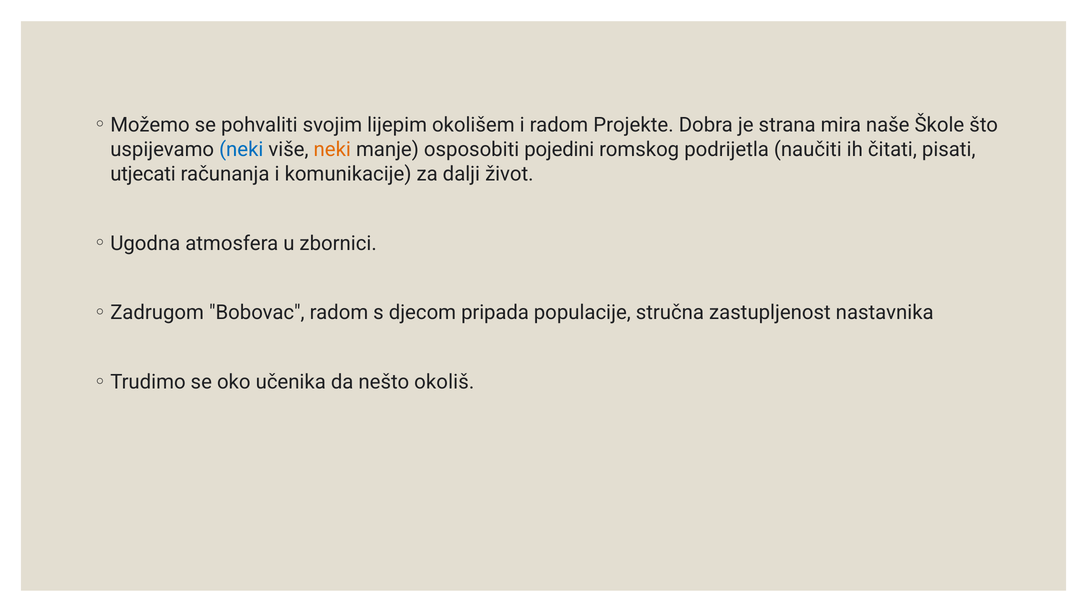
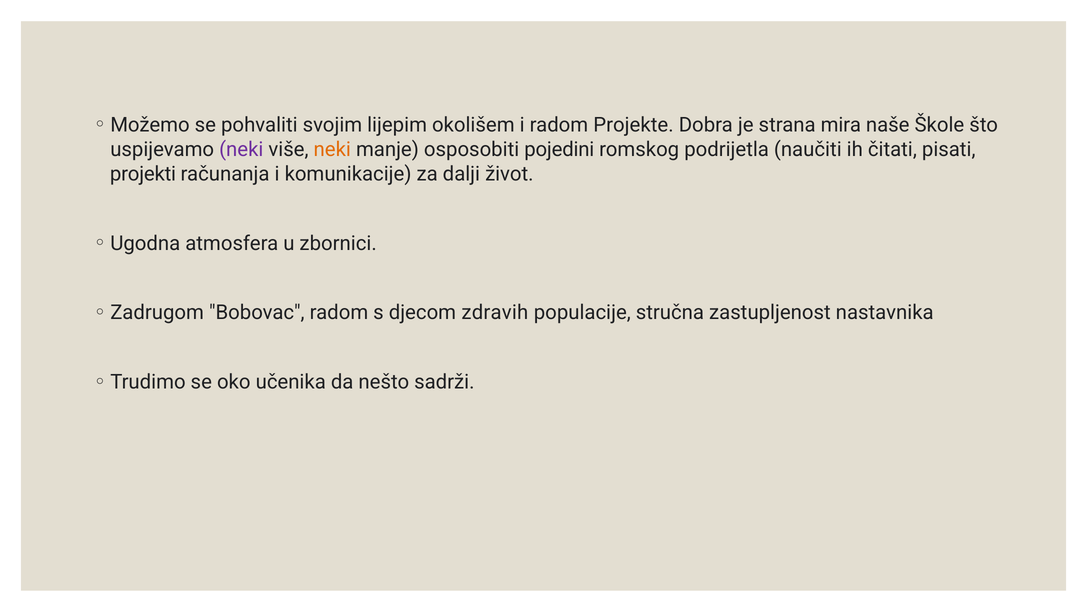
neki at (241, 149) colour: blue -> purple
utjecati: utjecati -> projekti
pripada: pripada -> zdravih
okoliš: okoliš -> sadrži
